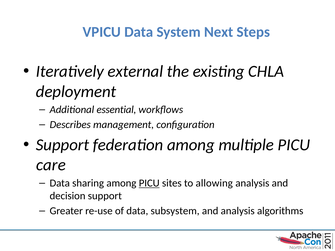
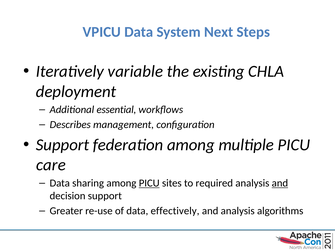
external: external -> variable
allowing: allowing -> required
and at (280, 183) underline: none -> present
subsystem: subsystem -> effectively
